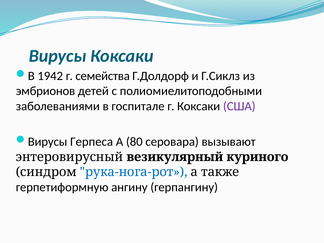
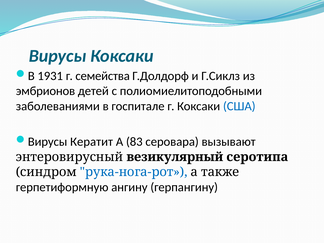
1942: 1942 -> 1931
США colour: purple -> blue
Герпеса: Герпеса -> Кератит
80: 80 -> 83
куриного: куриного -> серотипа
